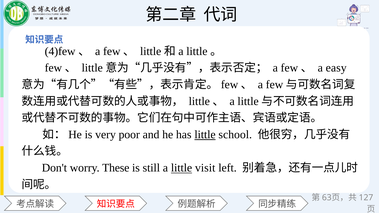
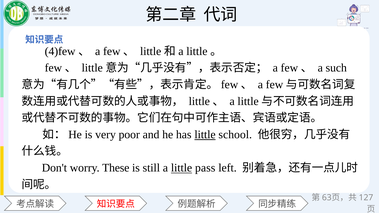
easy: easy -> such
visit: visit -> pass
